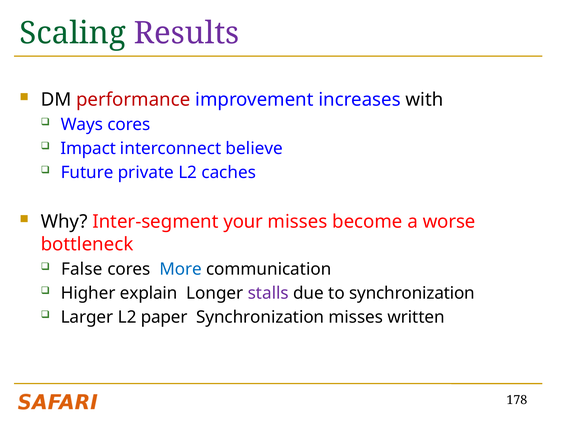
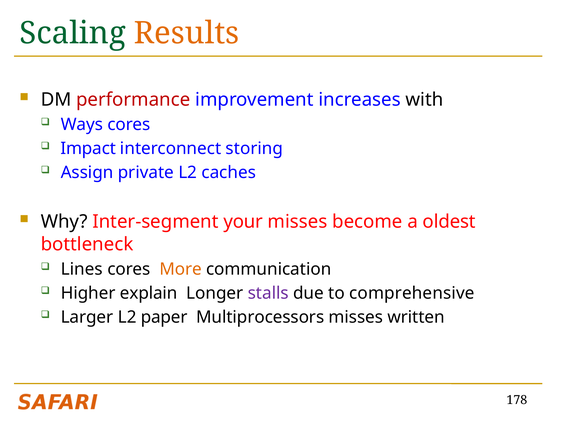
Results colour: purple -> orange
believe: believe -> storing
Future: Future -> Assign
worse: worse -> oldest
False: False -> Lines
More colour: blue -> orange
to synchronization: synchronization -> comprehensive
Synchronization at (260, 317): Synchronization -> Multiprocessors
